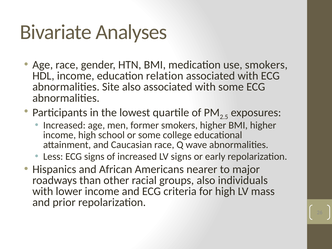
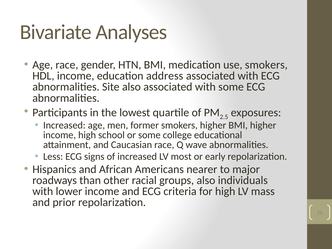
relation: relation -> address
LV signs: signs -> most
